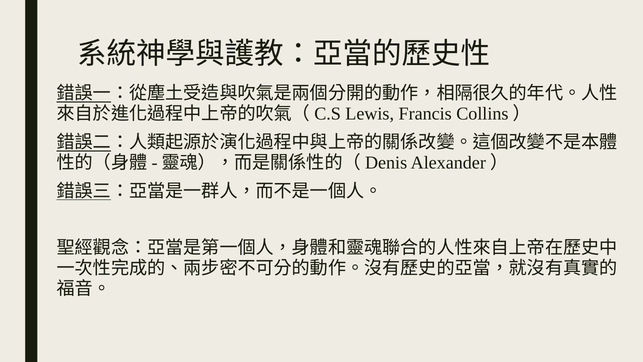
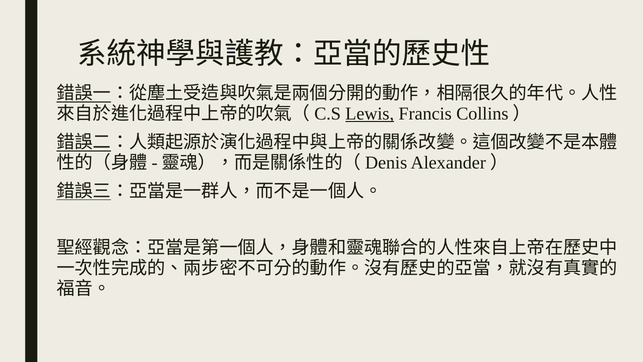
Lewis underline: none -> present
